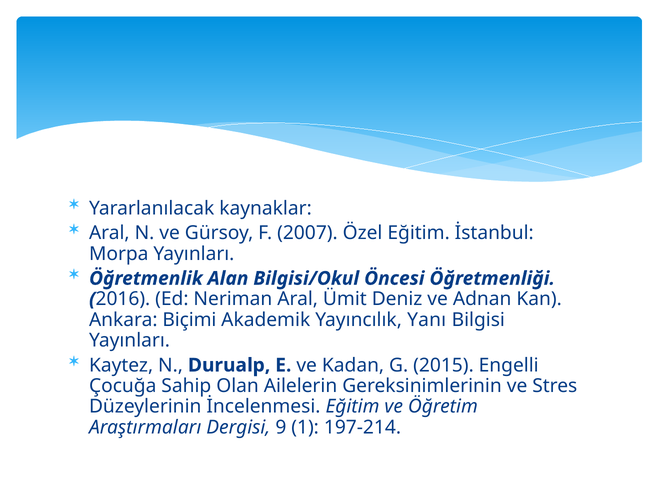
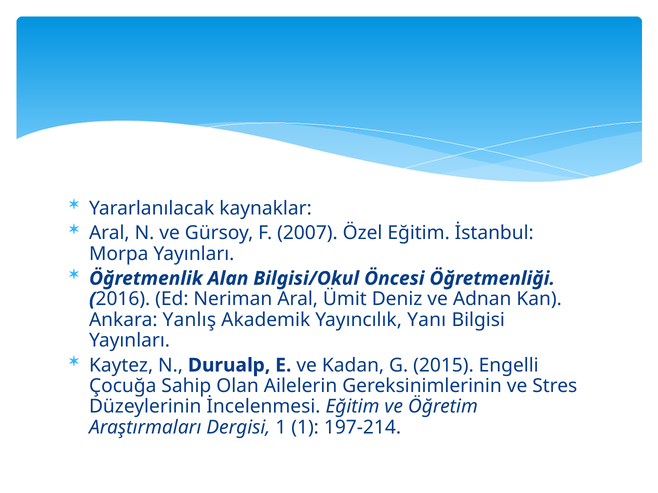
Biçimi: Biçimi -> Yanlış
Dergisi 9: 9 -> 1
